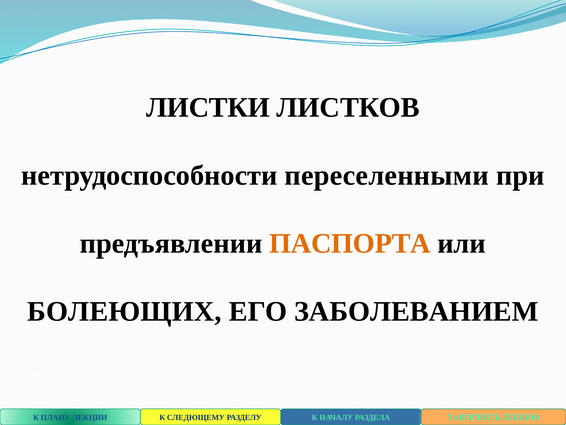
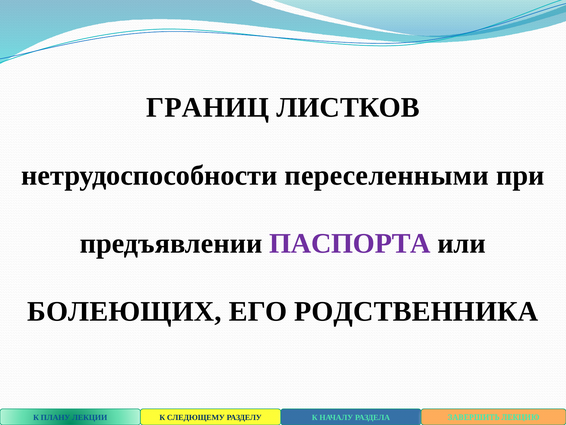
ЛИСТКИ: ЛИСТКИ -> ГРАНИЦ
ПАСПОРТА colour: orange -> purple
ЗАБОЛЕВАНИЕМ: ЗАБОЛЕВАНИЕМ -> РОДСТВЕННИКА
